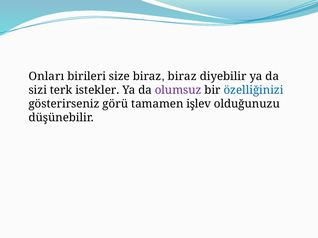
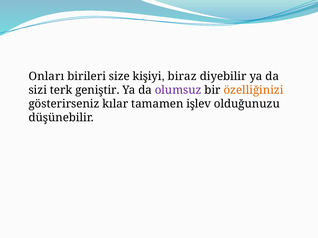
size biraz: biraz -> kişiyi
istekler: istekler -> geniştir
özelliğinizi colour: blue -> orange
görü: görü -> kılar
